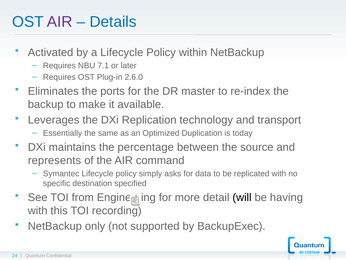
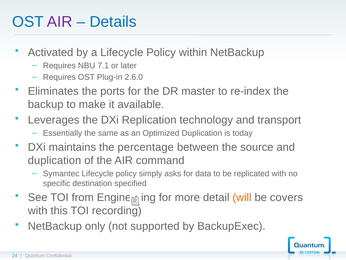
represents at (54, 160): represents -> duplication
will colour: black -> orange
having: having -> covers
